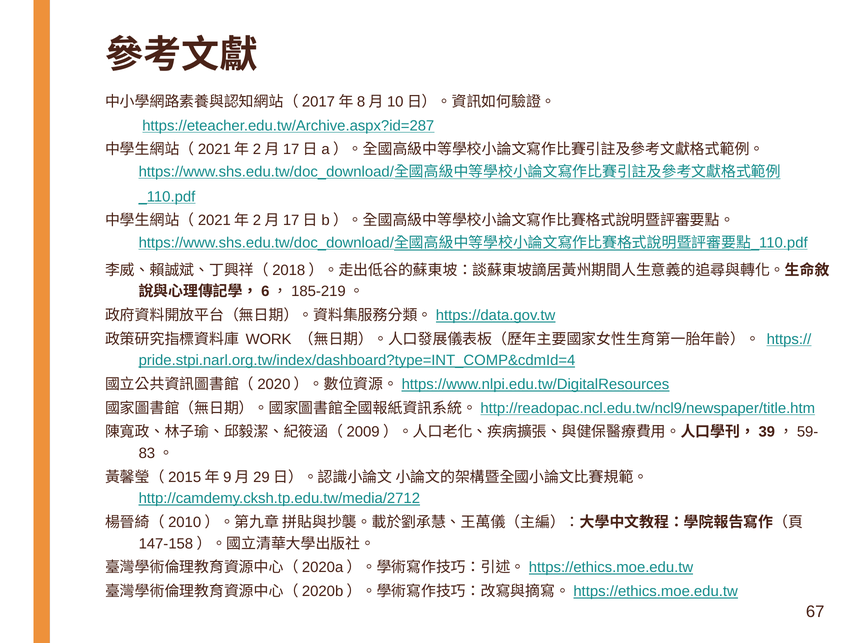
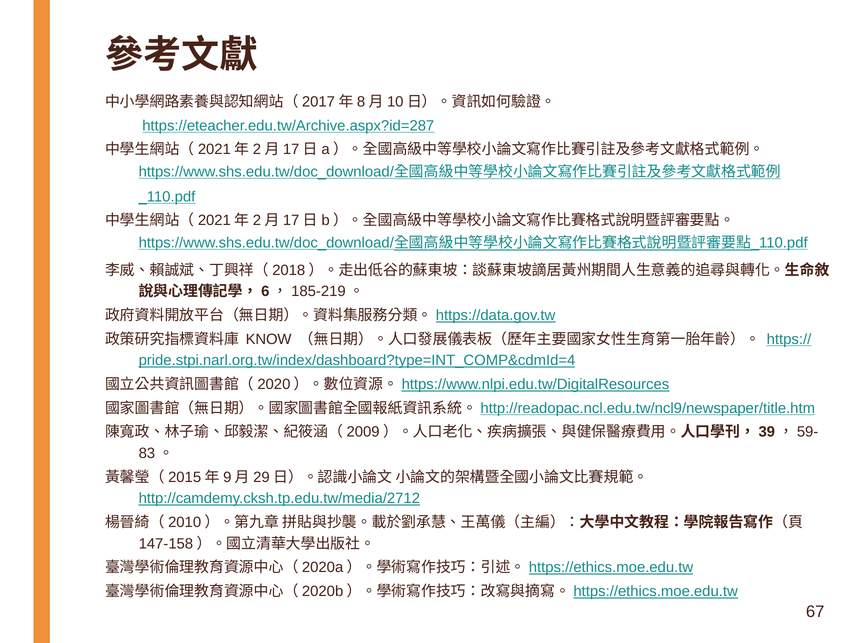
WORK: WORK -> KNOW
